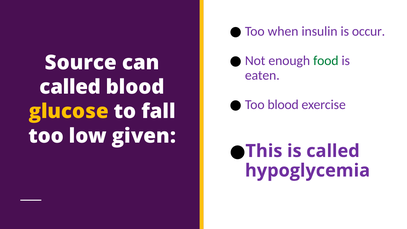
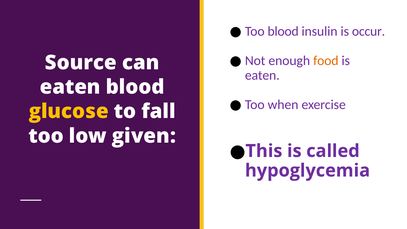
Too when: when -> blood
food colour: green -> orange
called at (70, 87): called -> eaten
Too blood: blood -> when
